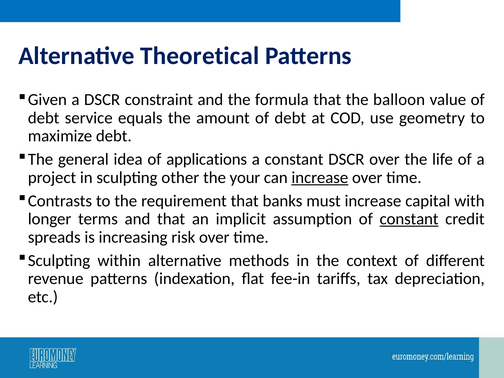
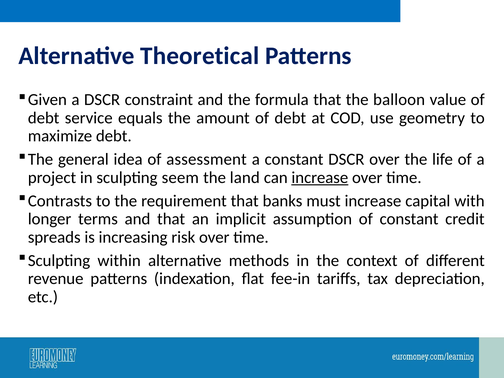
applications: applications -> assessment
other: other -> seem
your: your -> land
constant at (409, 219) underline: present -> none
